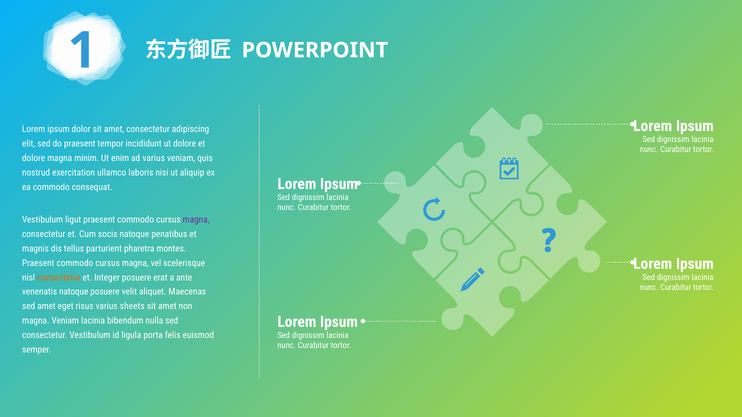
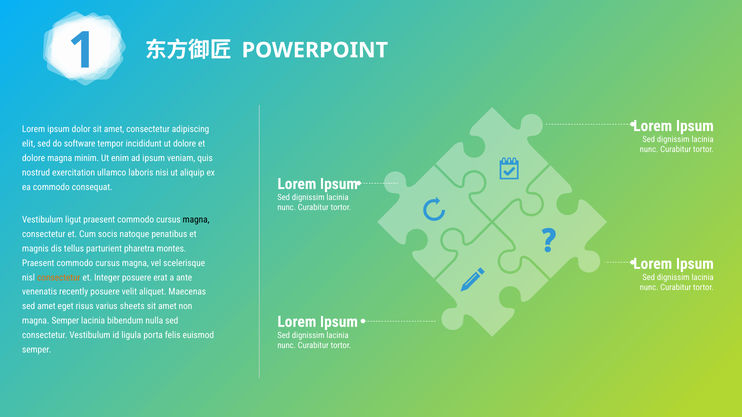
do praesent: praesent -> software
ad varius: varius -> ipsum
magna at (196, 220) colour: purple -> black
venenatis natoque: natoque -> recently
magna Veniam: Veniam -> Semper
